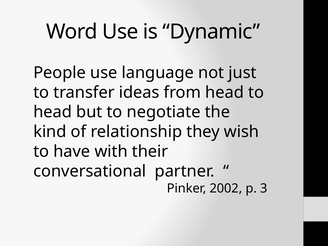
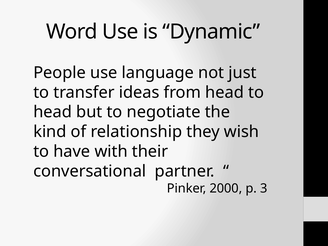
2002: 2002 -> 2000
